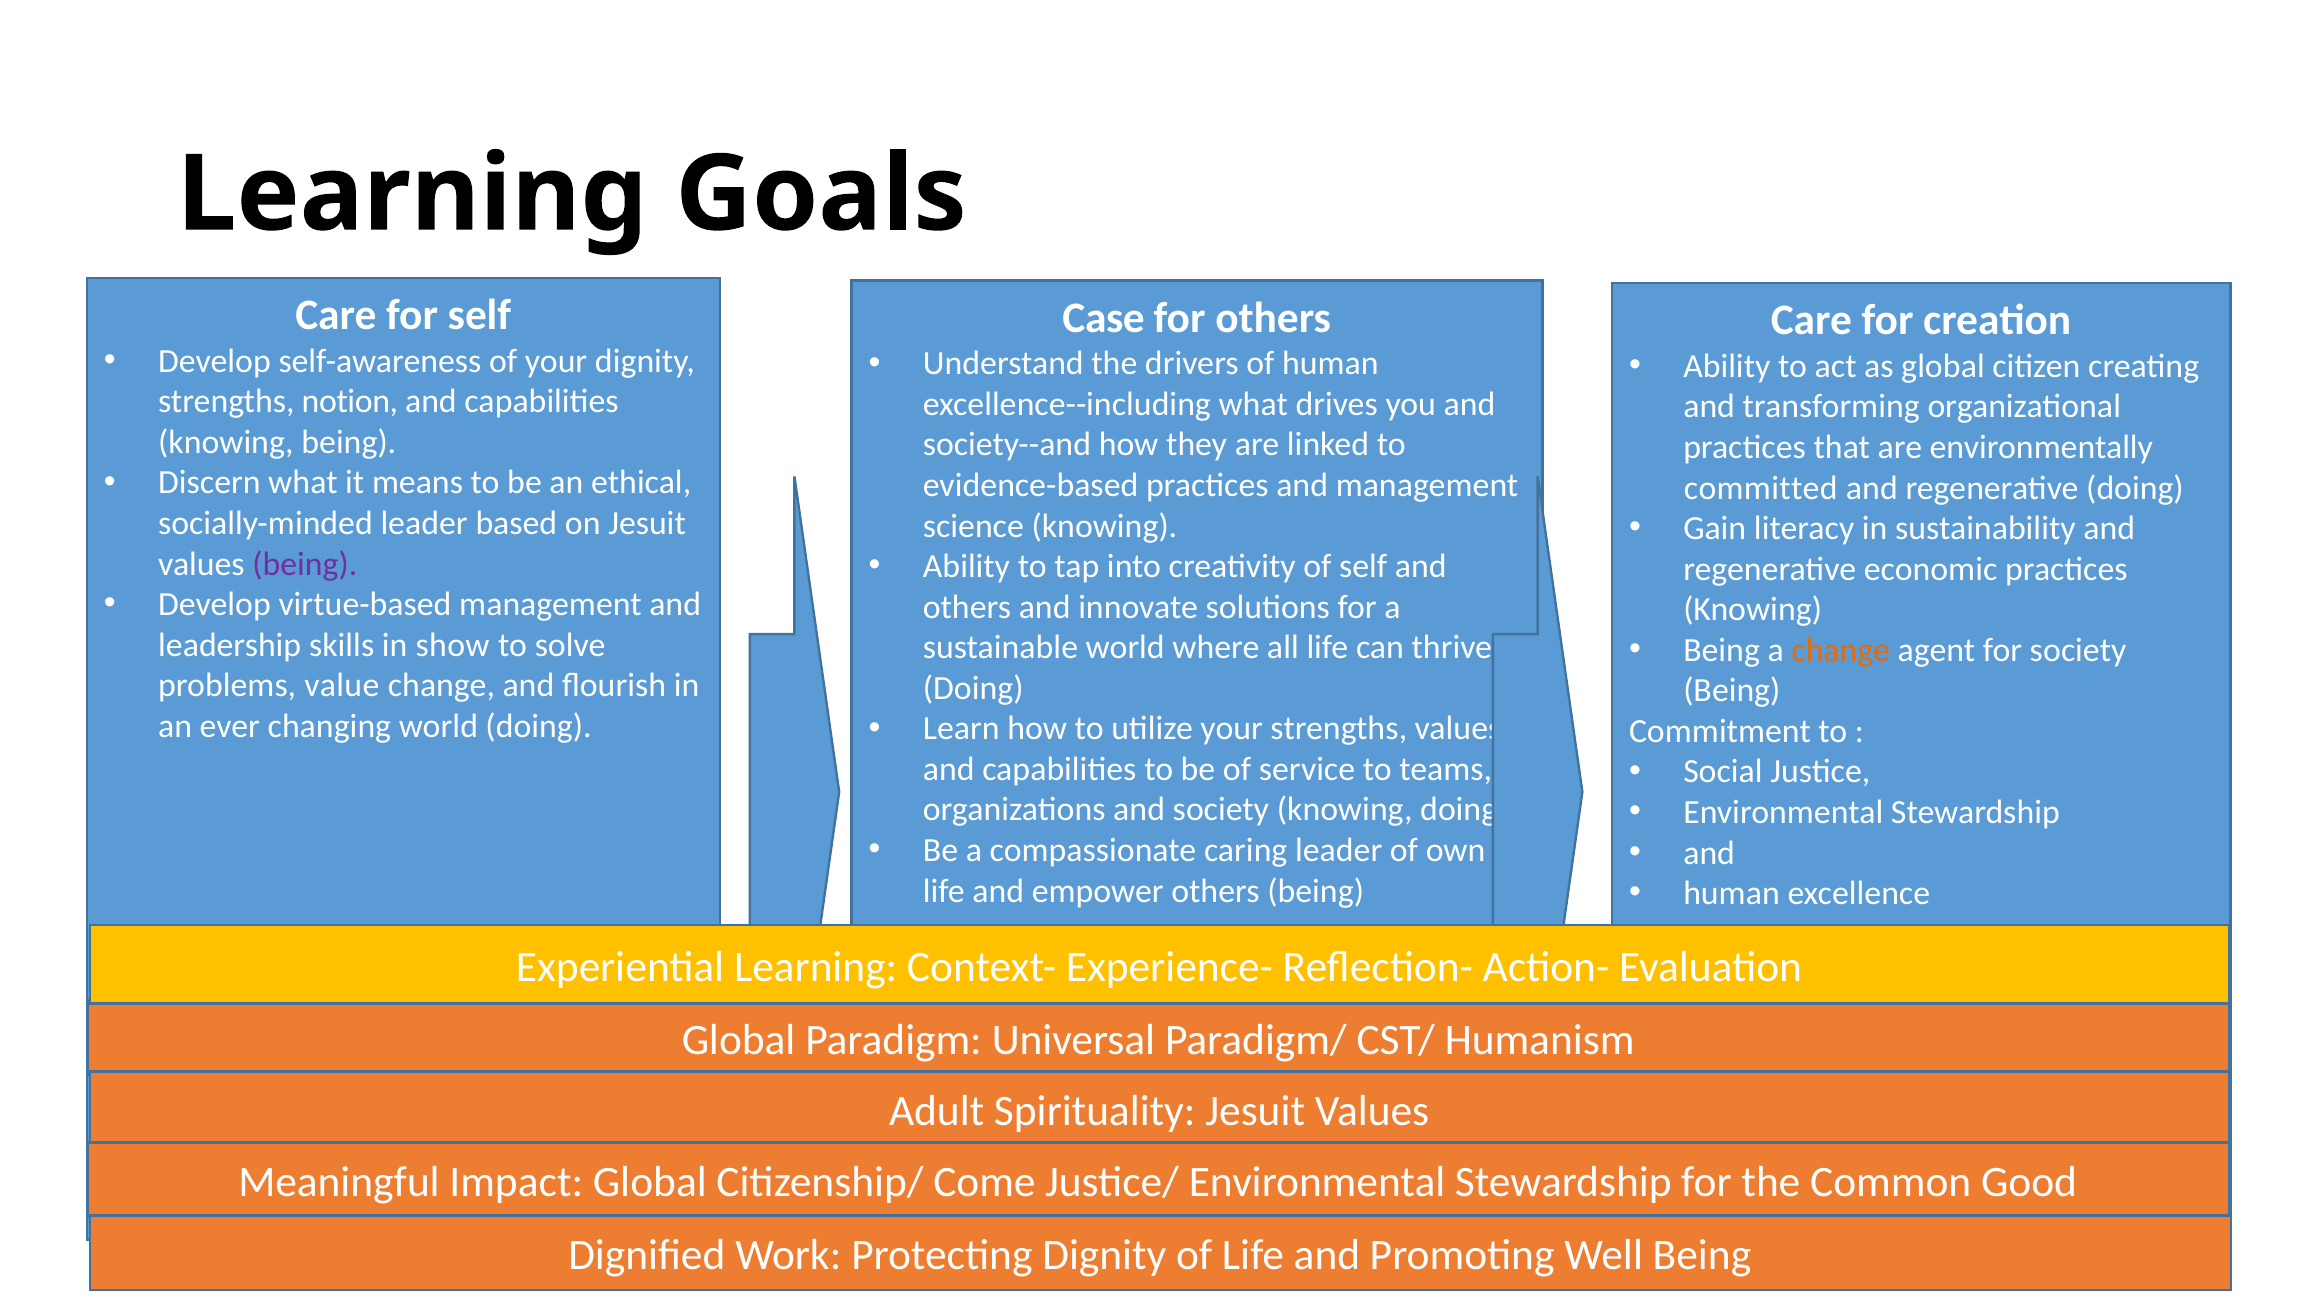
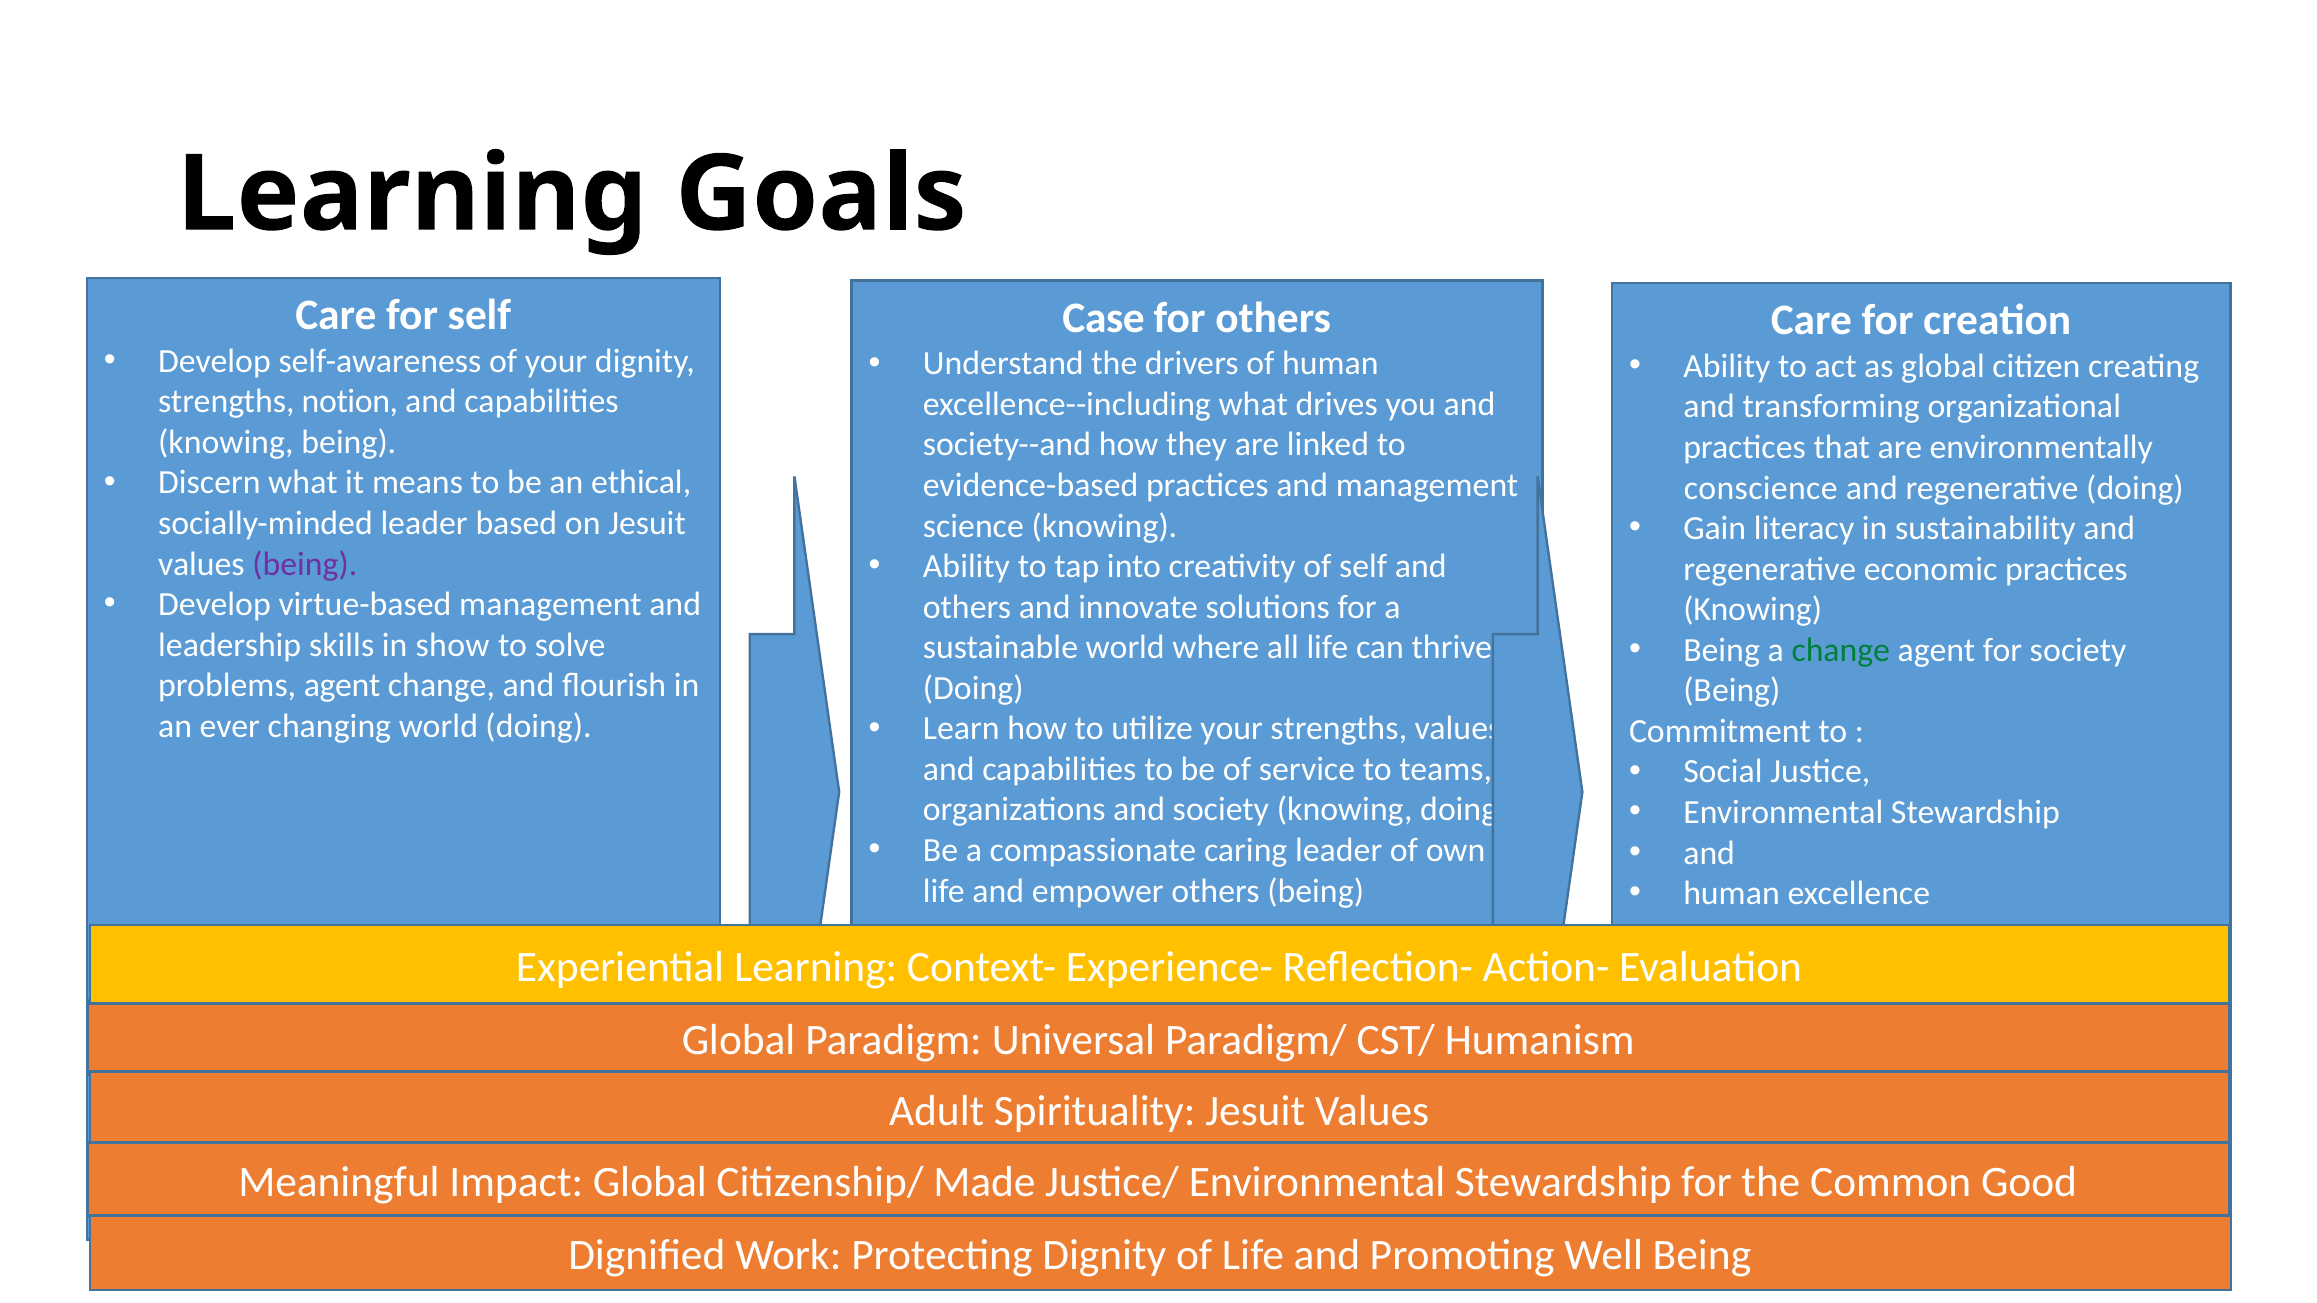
committed: committed -> conscience
change at (1841, 650) colour: orange -> green
problems value: value -> agent
Come: Come -> Made
